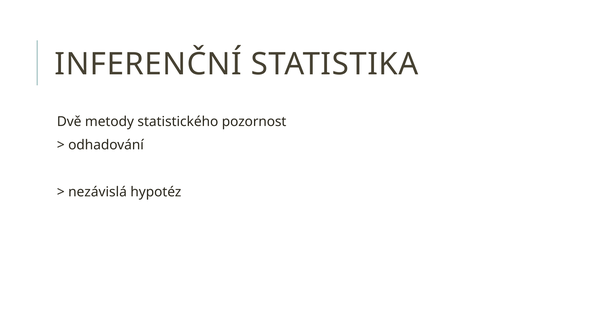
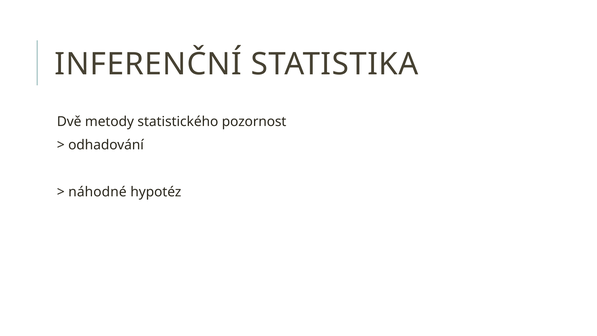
nezávislá: nezávislá -> náhodné
